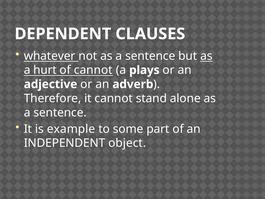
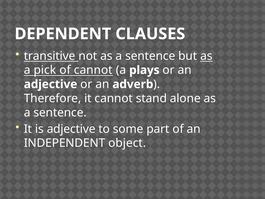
whatever: whatever -> transitive
hurt: hurt -> pick
is example: example -> adjective
